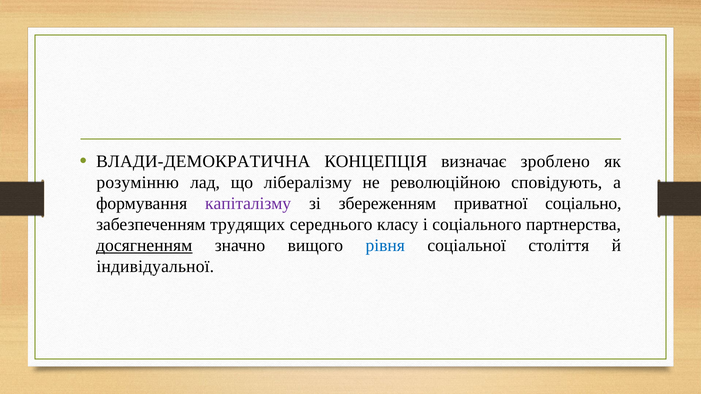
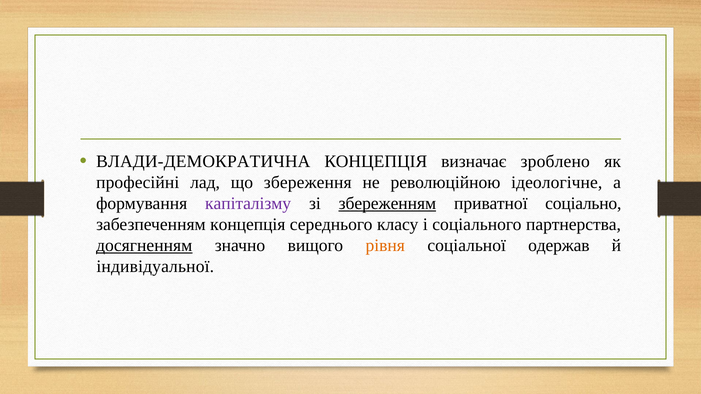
розумінню: розумінню -> професійні
лібералізму: лібералізму -> збереження
сповідують: сповідують -> ідеологічне
збереженням underline: none -> present
забезпеченням трудящих: трудящих -> концепція
рівня colour: blue -> orange
століття: століття -> одержав
